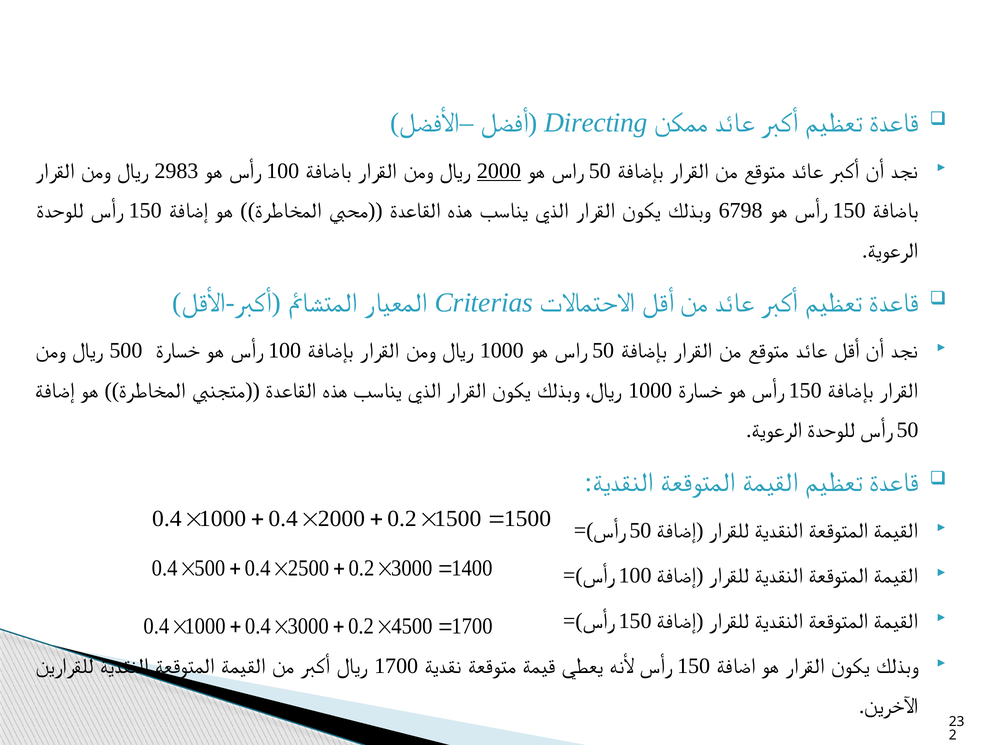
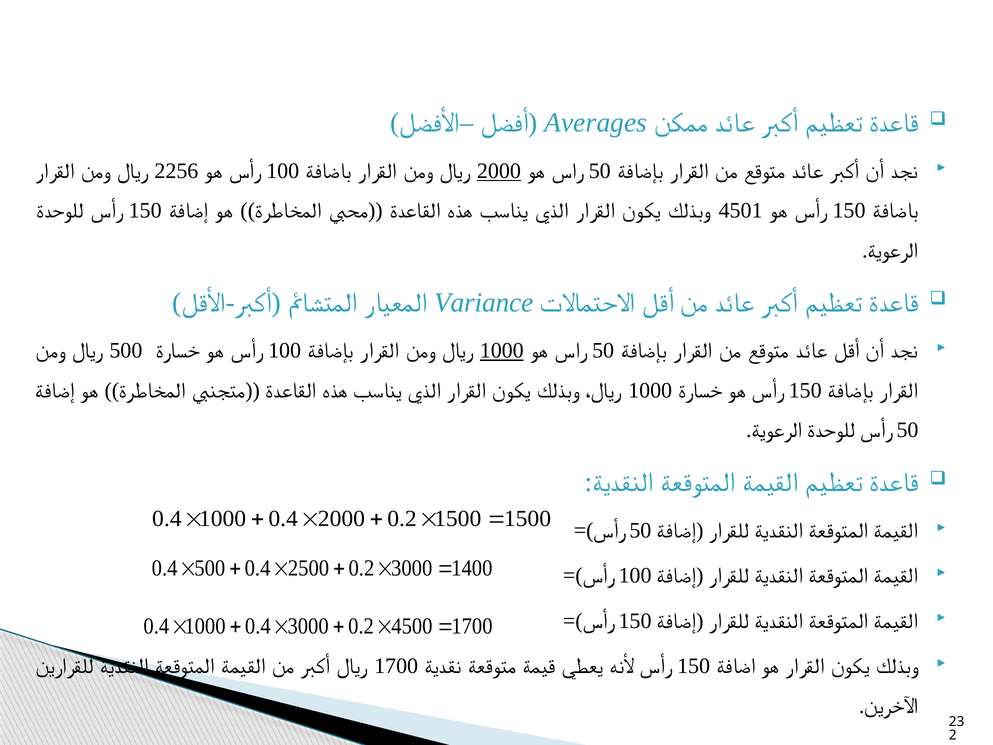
Directing: Directing -> Averages
2983: 2983 -> 2256
6798: 6798 -> 4501
Criterias: Criterias -> Variance
1000 at (502, 351) underline: none -> present
